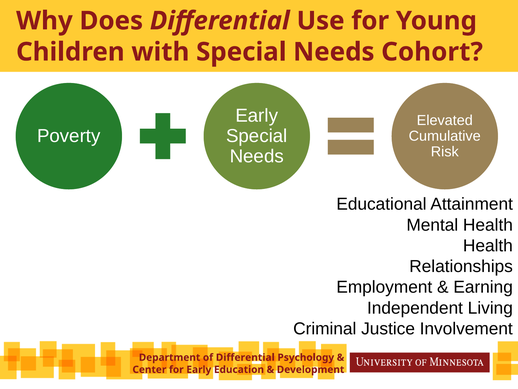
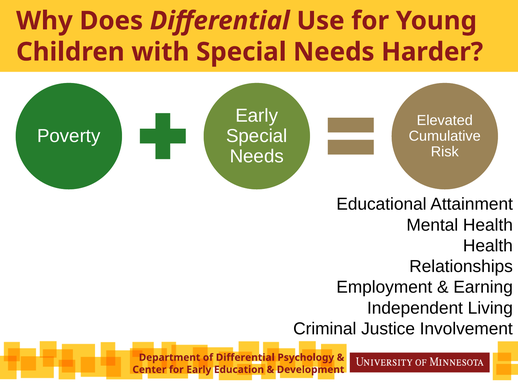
Cohort: Cohort -> Harder
